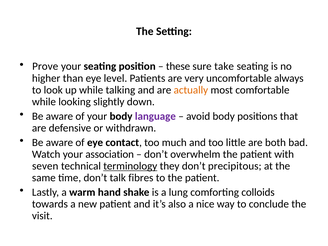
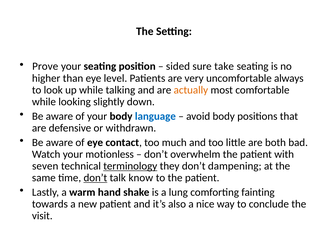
these: these -> sided
language colour: purple -> blue
association: association -> motionless
precipitous: precipitous -> dampening
don’t at (95, 178) underline: none -> present
fibres: fibres -> know
colloids: colloids -> fainting
